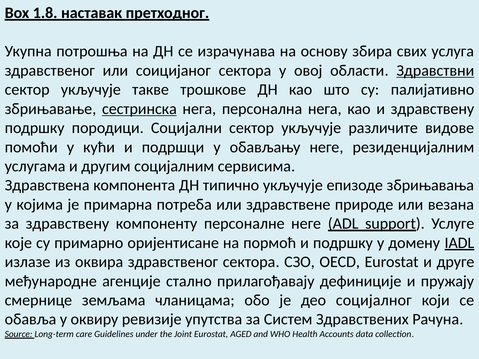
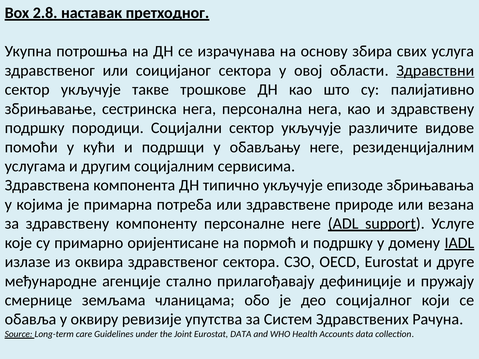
1.8: 1.8 -> 2.8
сестринска underline: present -> none
Eurostat AGED: AGED -> DATA
